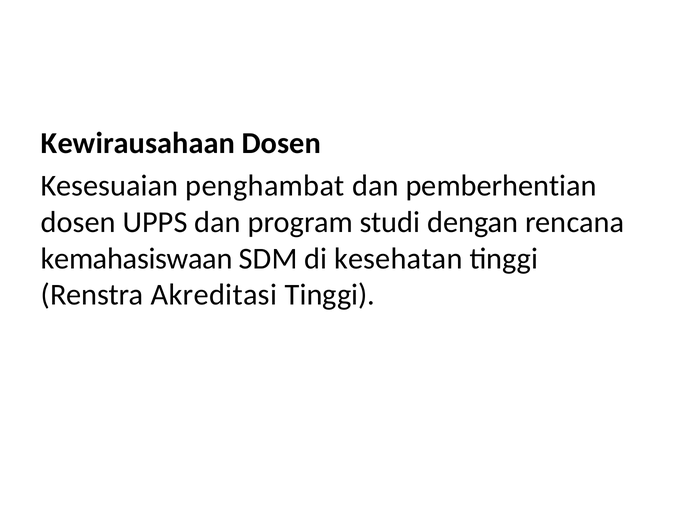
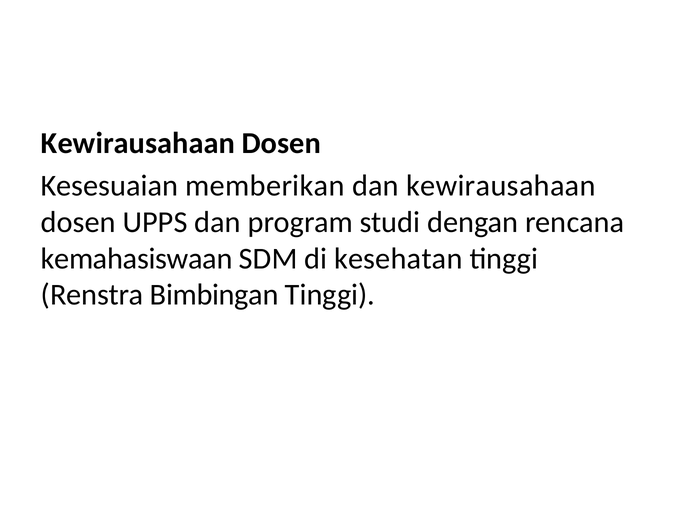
penghambat: penghambat -> memberikan
dan pemberhentian: pemberhentian -> kewirausahaan
Akreditasi: Akreditasi -> Bimbingan
